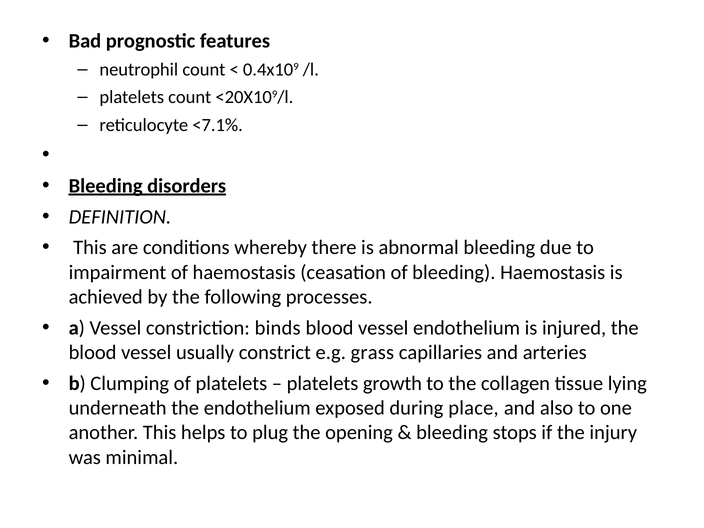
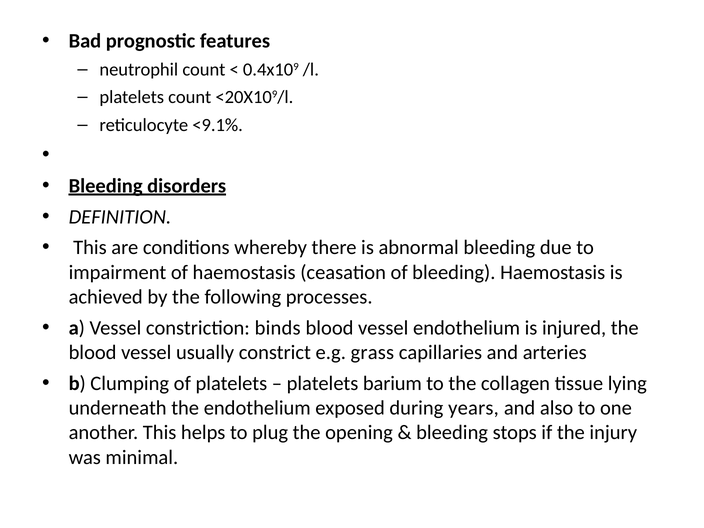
<7.1%: <7.1% -> <9.1%
growth: growth -> barium
place: place -> years
